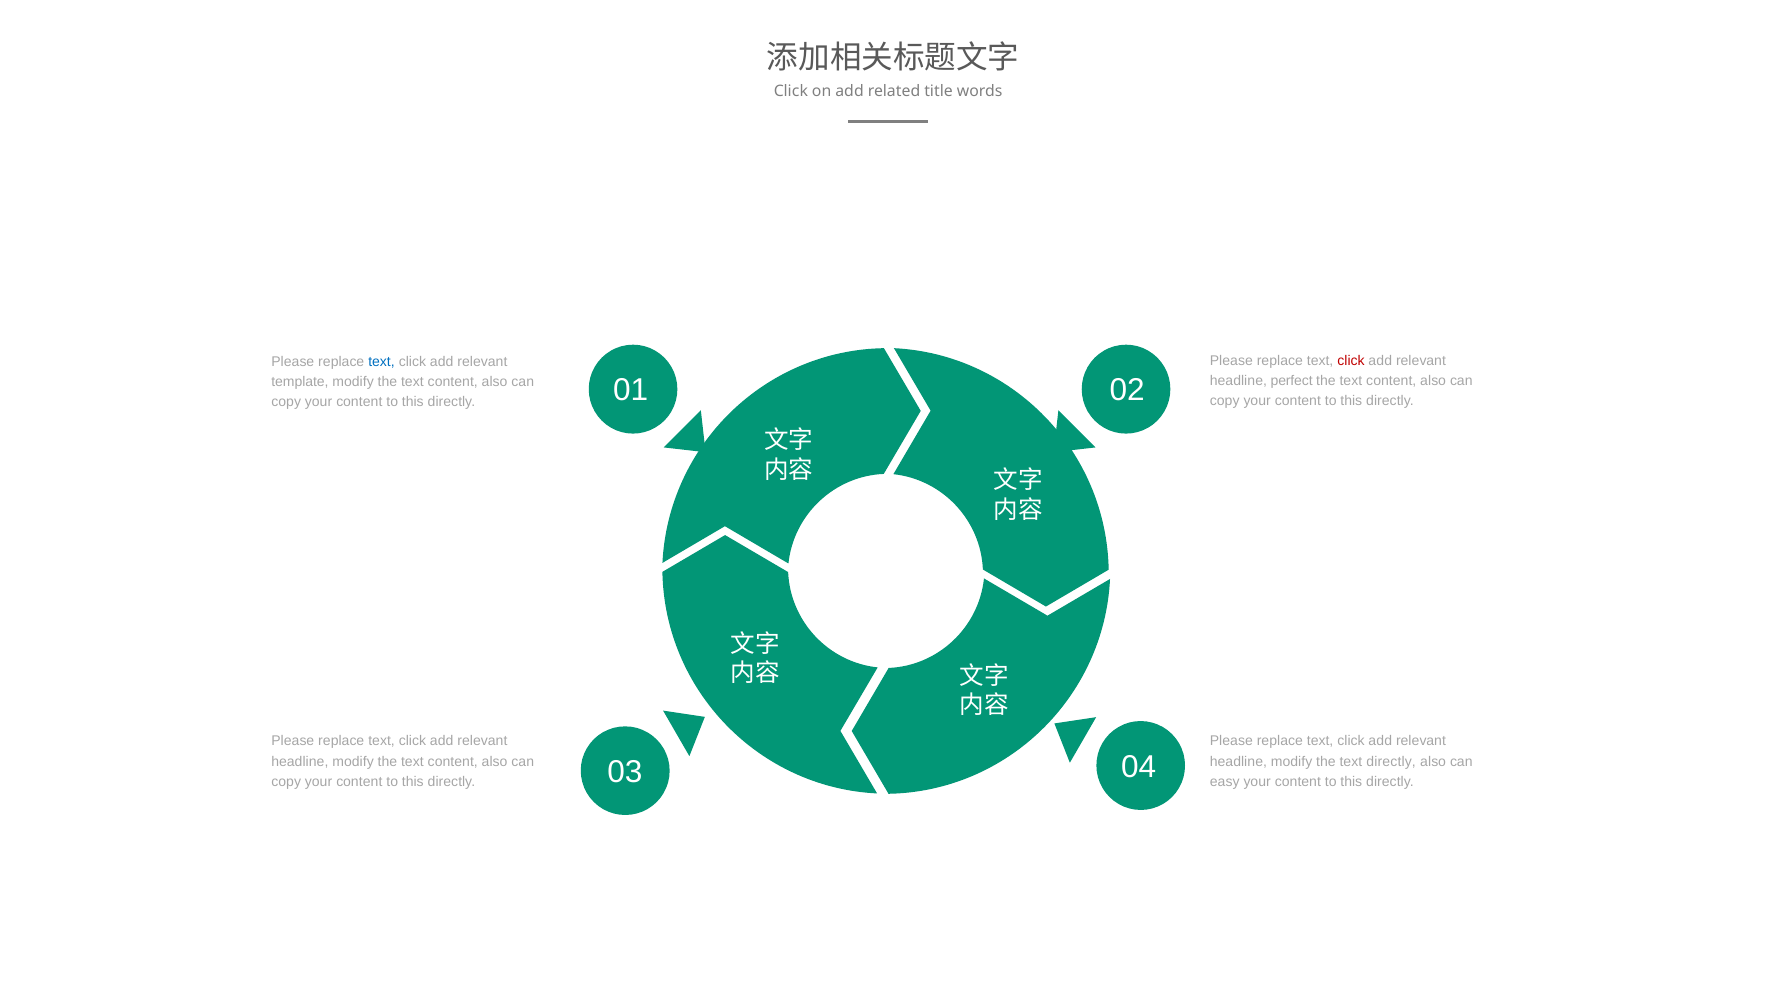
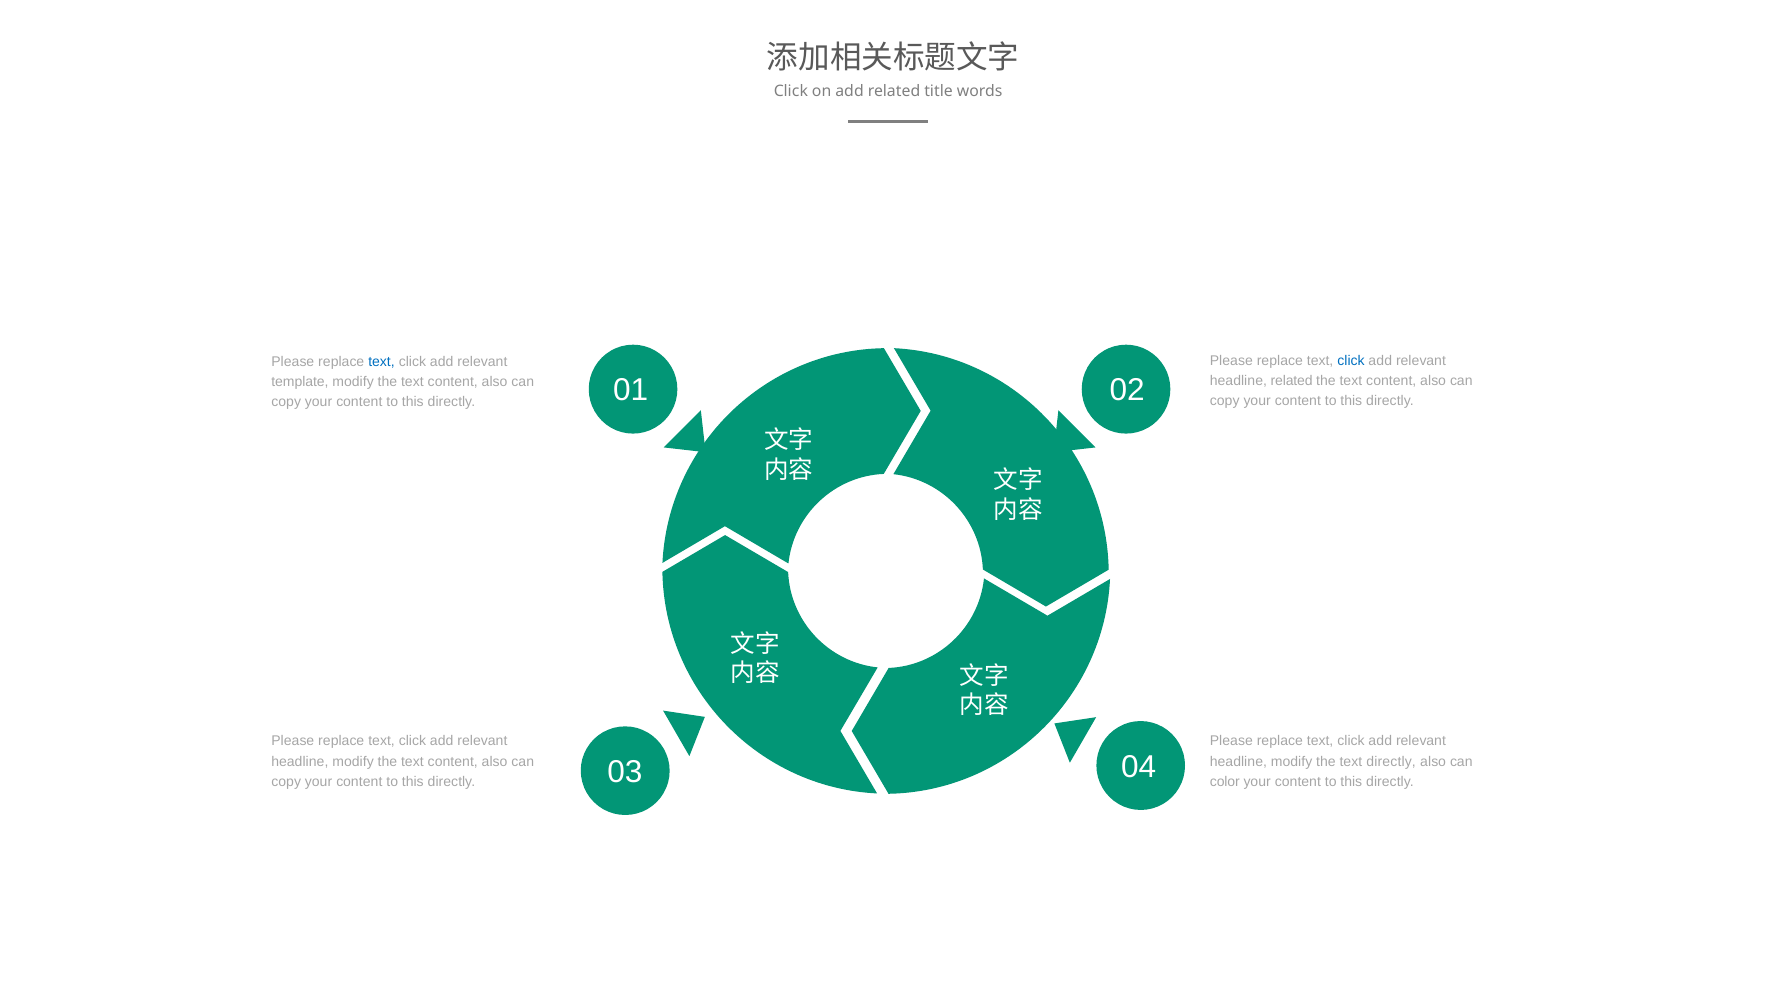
click at (1351, 361) colour: red -> blue
headline perfect: perfect -> related
easy: easy -> color
